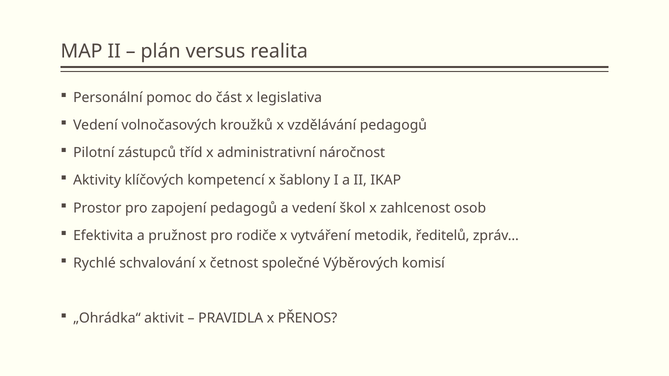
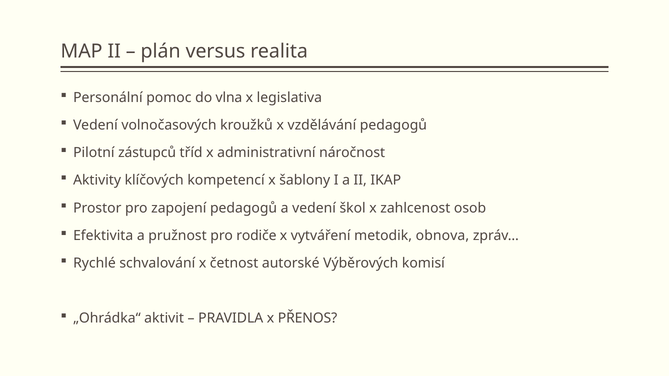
část: část -> vlna
ředitelů: ředitelů -> obnova
společné: společné -> autorské
